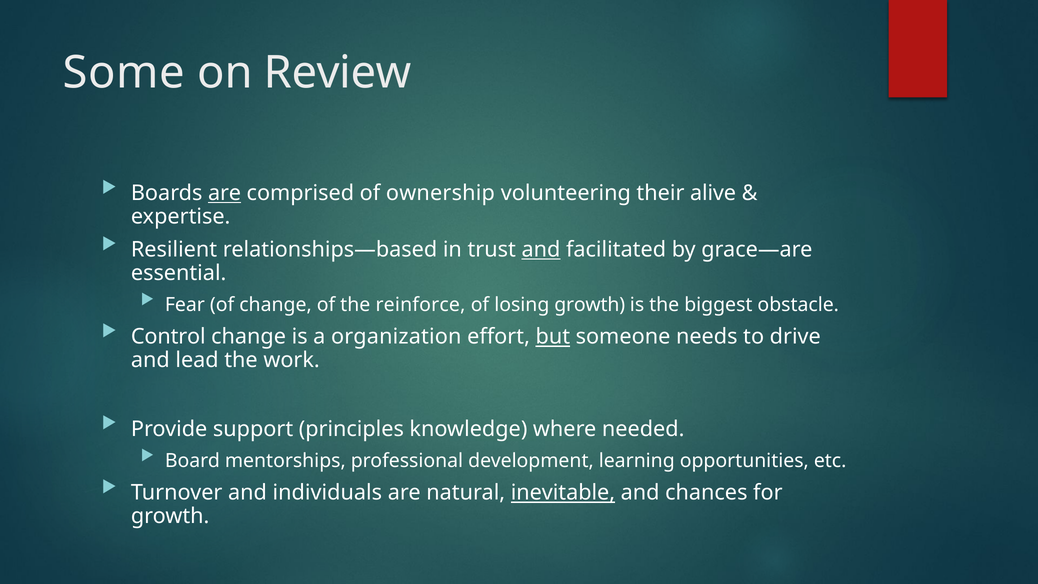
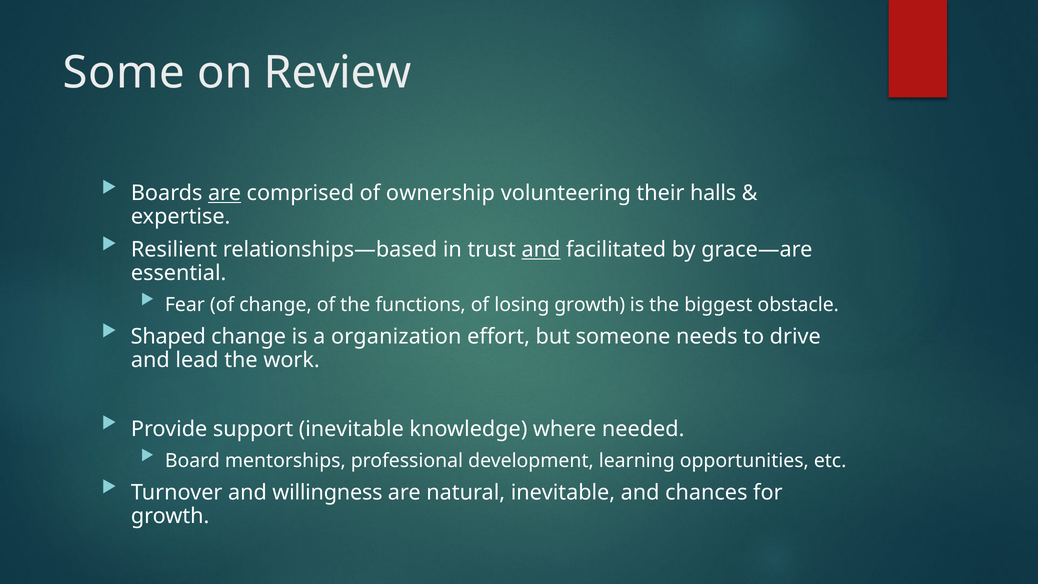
alive: alive -> halls
reinforce: reinforce -> functions
Control: Control -> Shaped
but underline: present -> none
support principles: principles -> inevitable
individuals: individuals -> willingness
inevitable at (563, 493) underline: present -> none
